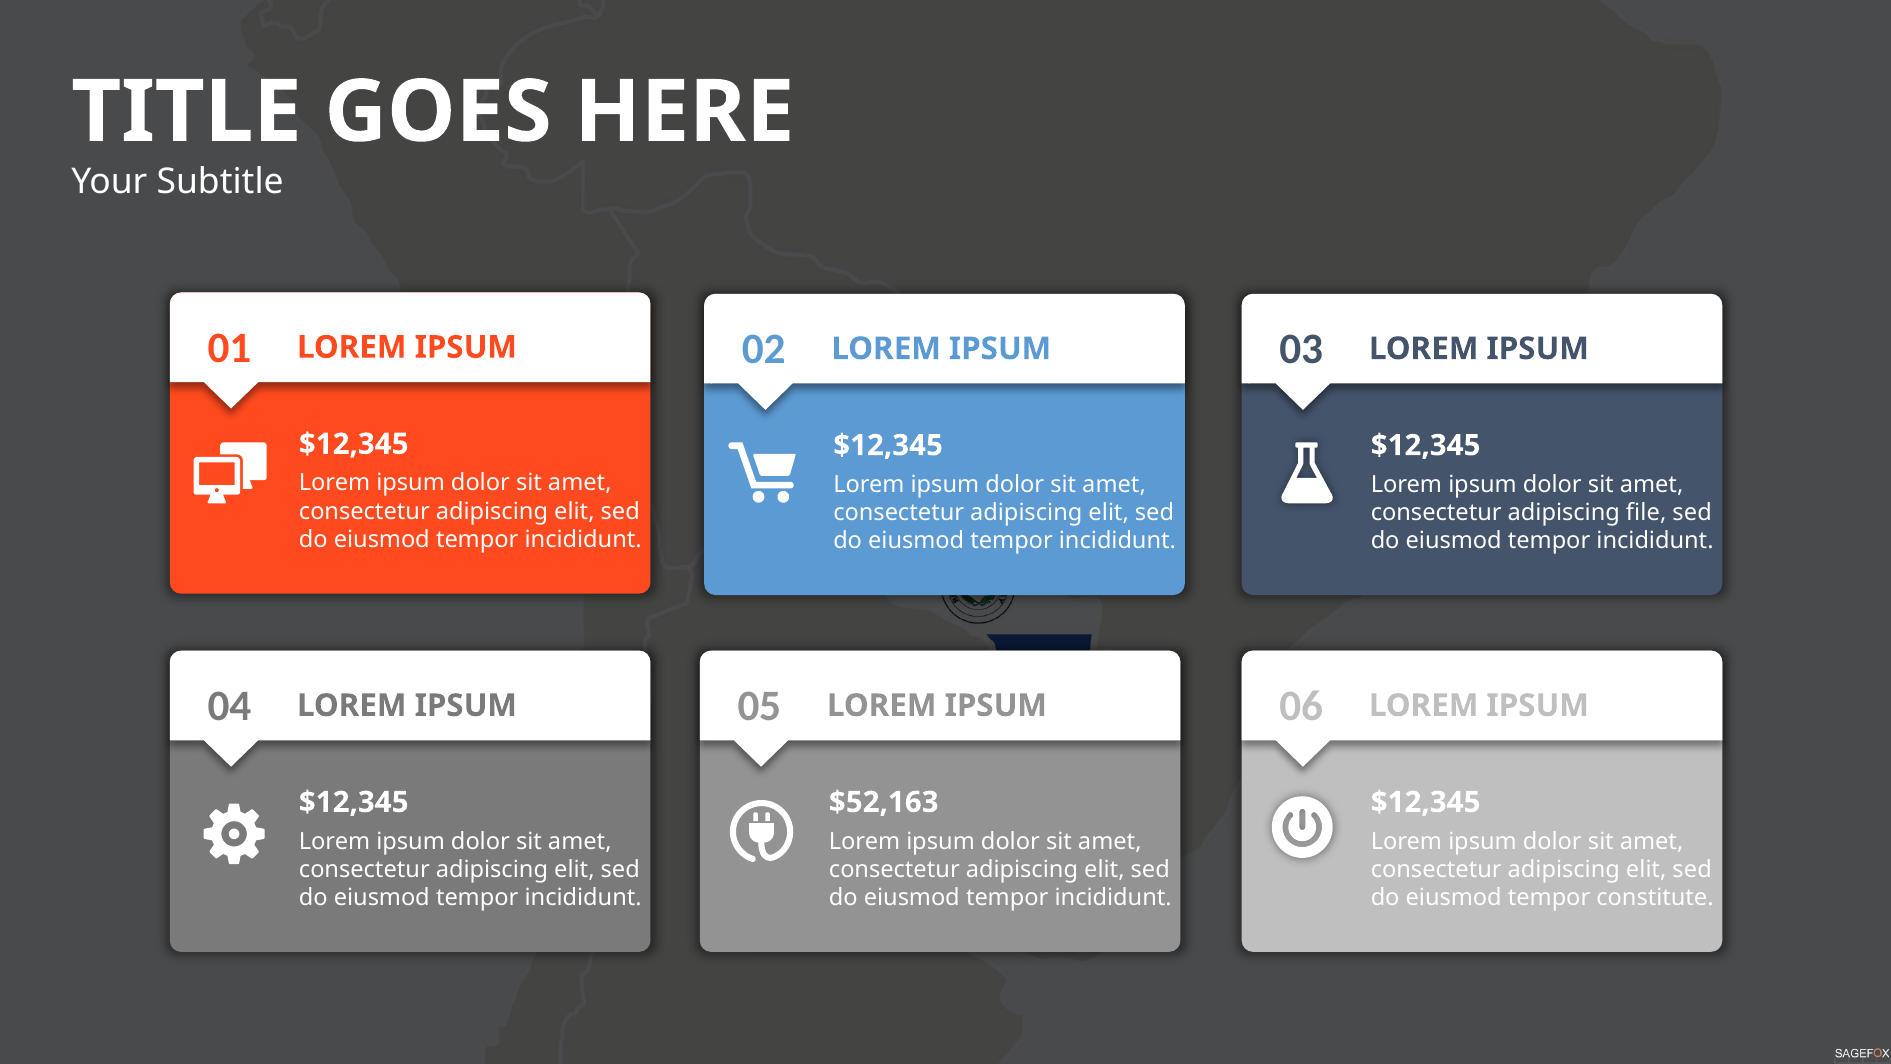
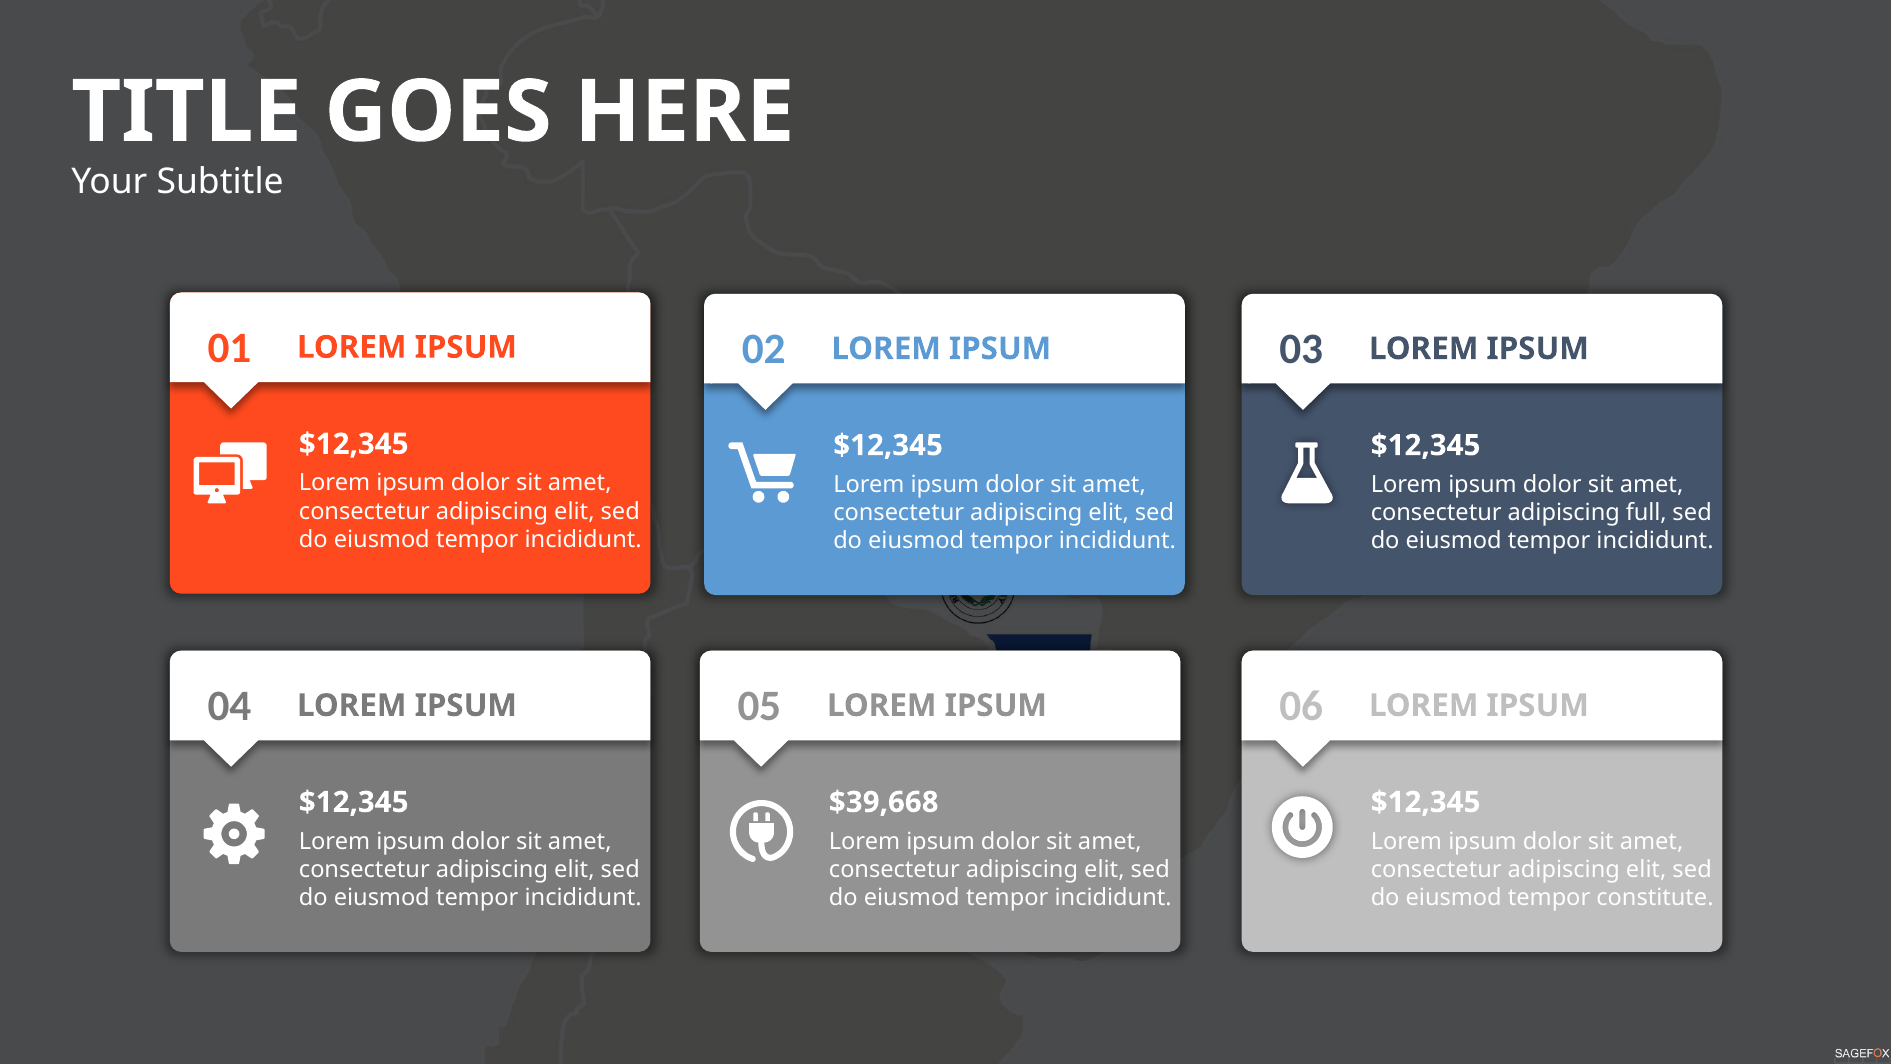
file: file -> full
$52,163: $52,163 -> $39,668
